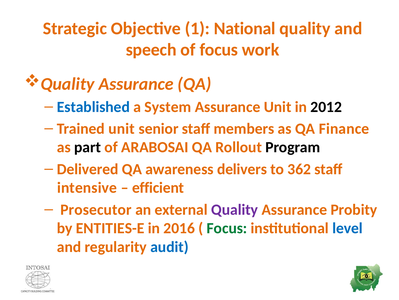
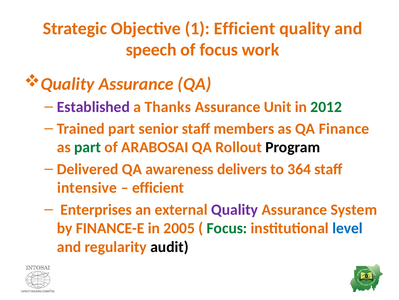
1 National: National -> Efficient
Established colour: blue -> purple
System: System -> Thanks
2012 colour: black -> green
Trained unit: unit -> part
part at (88, 147) colour: black -> green
362: 362 -> 364
Prosecutor: Prosecutor -> Enterprises
Probity: Probity -> System
ENTITIES-E: ENTITIES-E -> FINANCE-E
2016: 2016 -> 2005
audit colour: blue -> black
